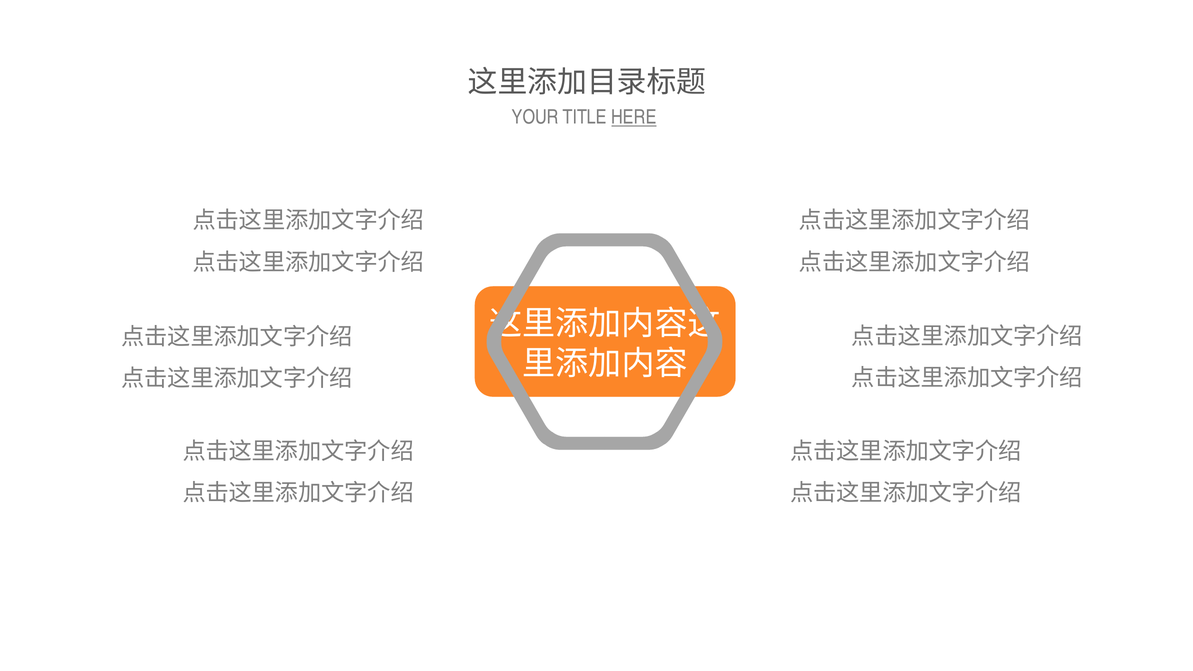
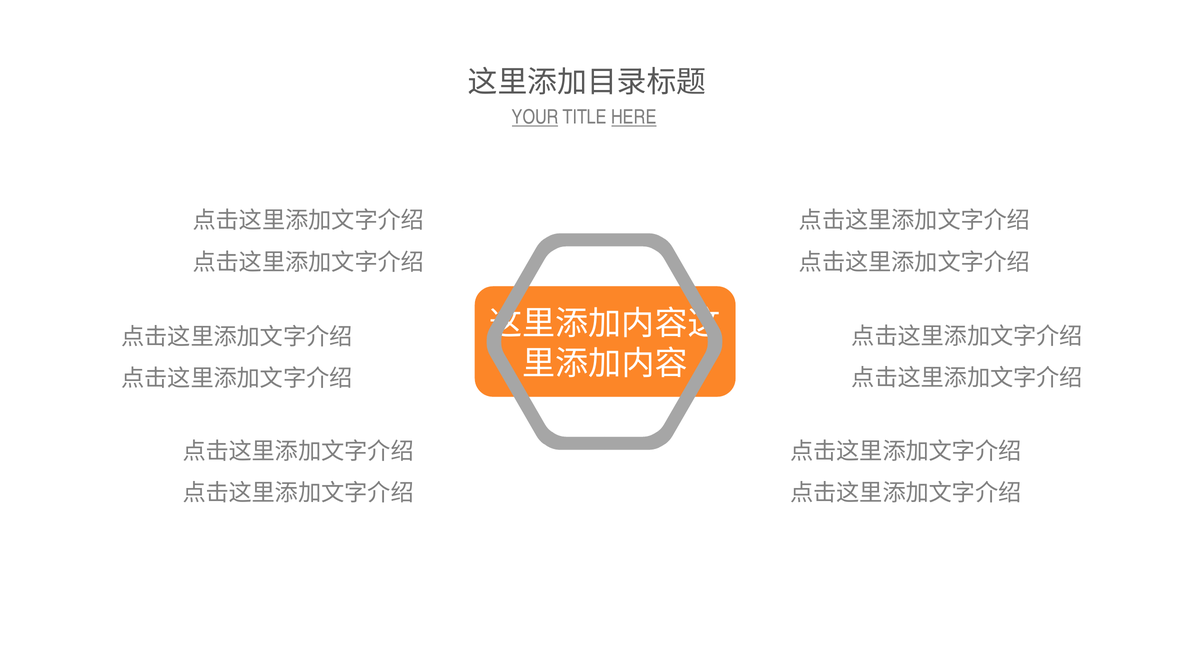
YOUR underline: none -> present
